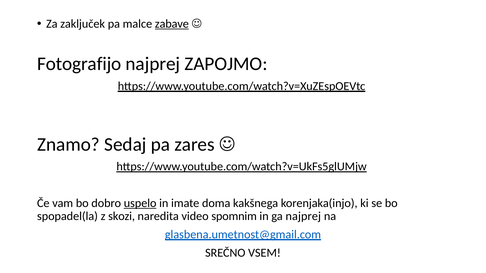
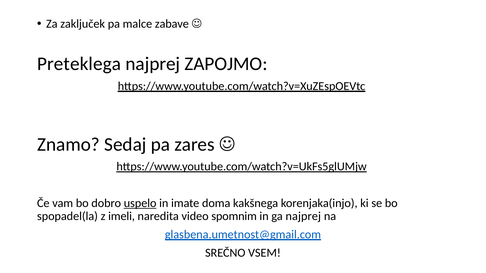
zabave underline: present -> none
Fotografijo: Fotografijo -> Preteklega
skozi: skozi -> imeli
